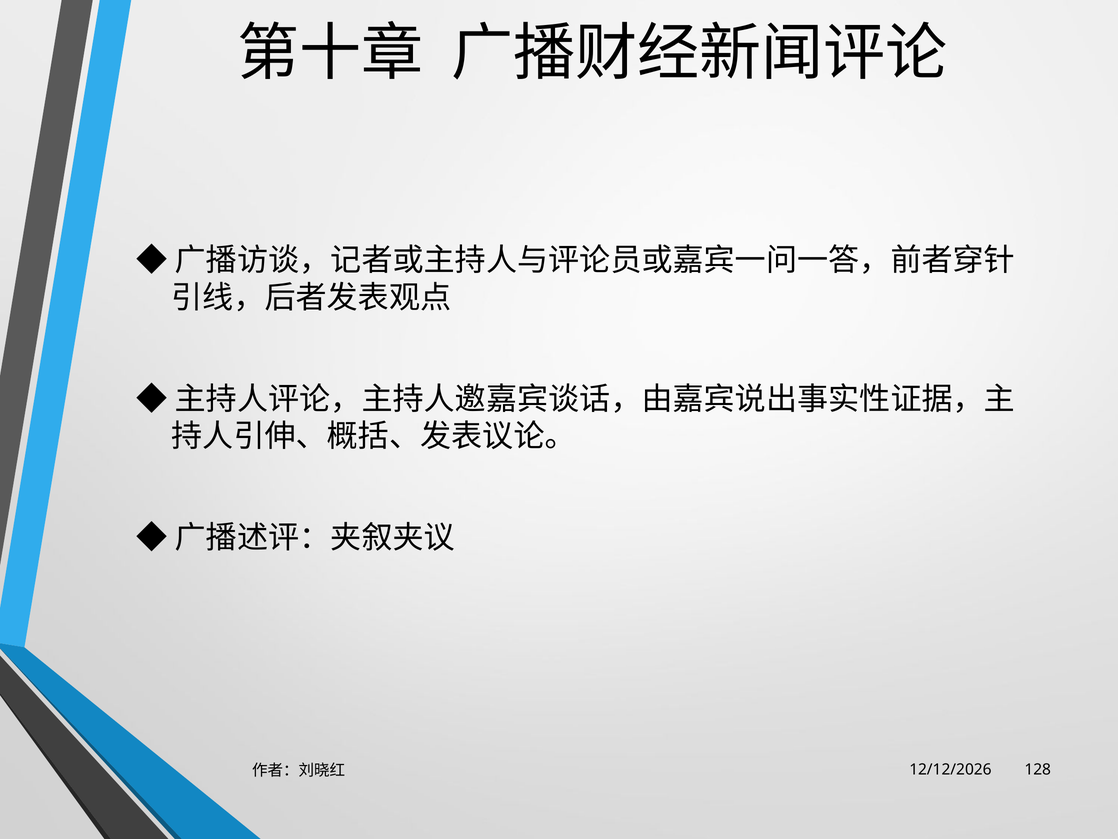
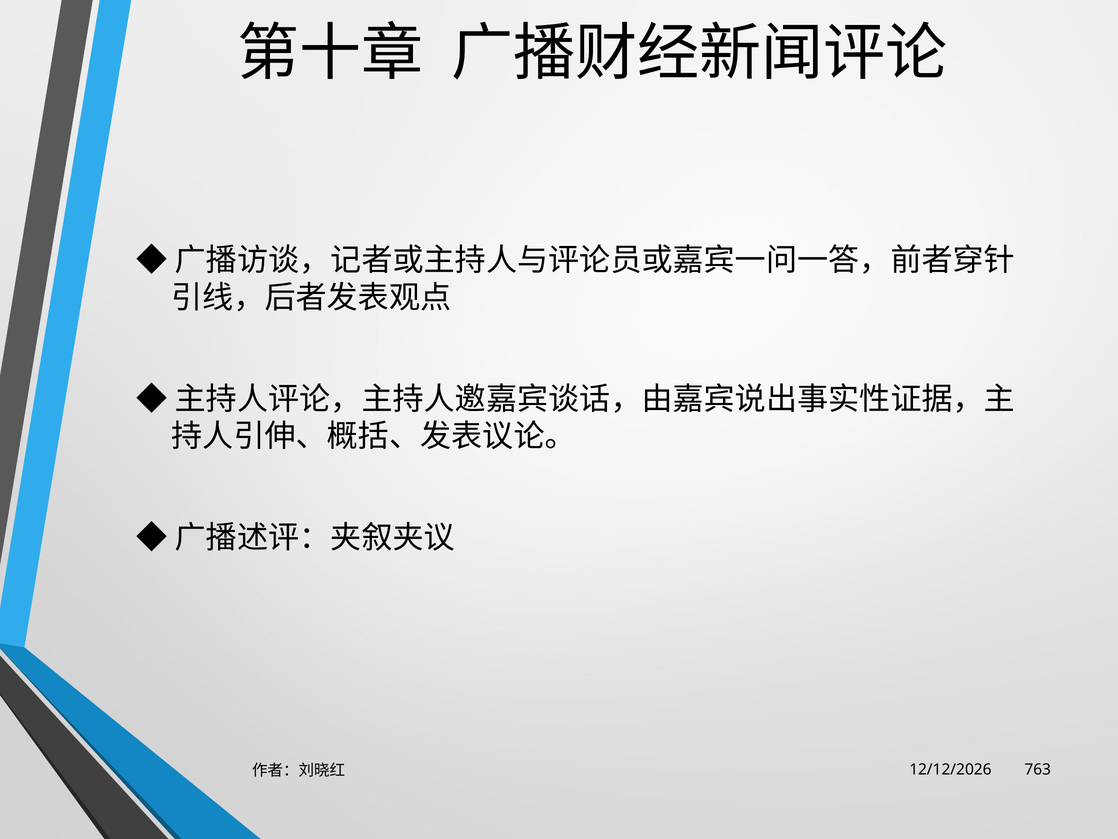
128: 128 -> 763
